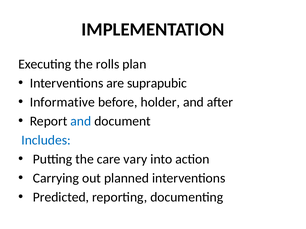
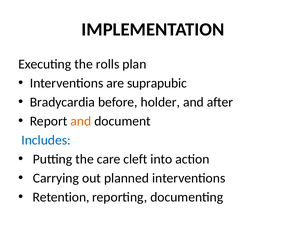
Informative: Informative -> Bradycardia
and at (81, 121) colour: blue -> orange
vary: vary -> cleft
Predicted: Predicted -> Retention
